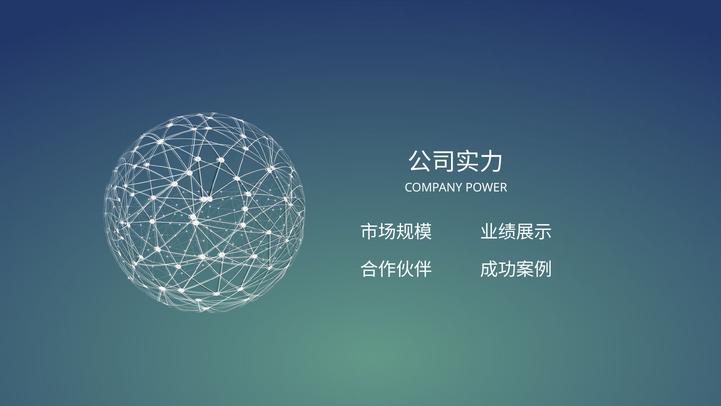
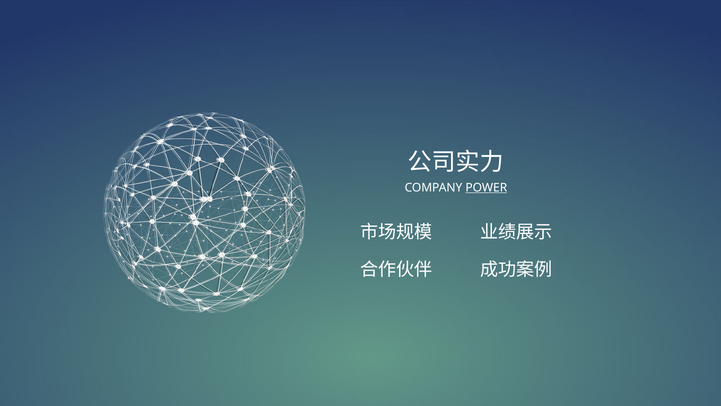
POWER underline: none -> present
